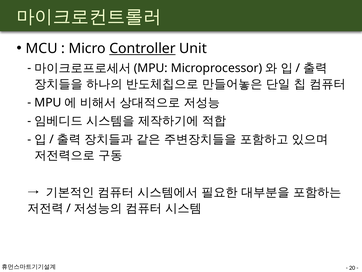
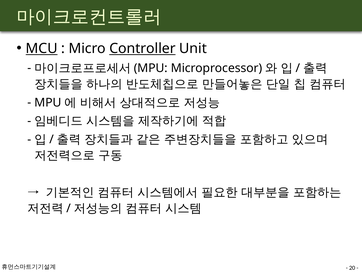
MCU underline: none -> present
